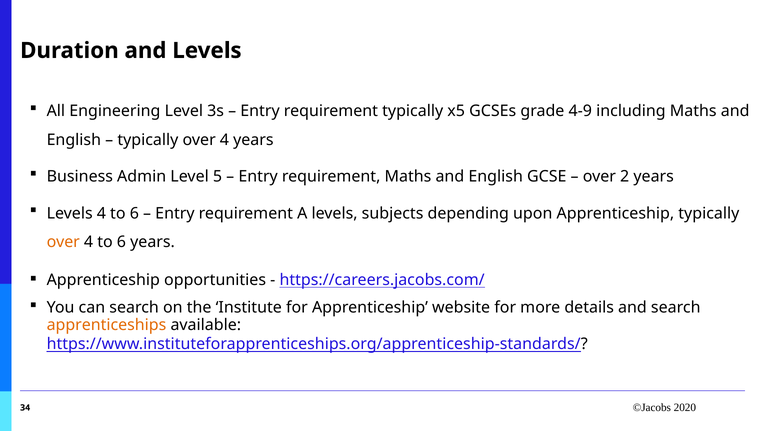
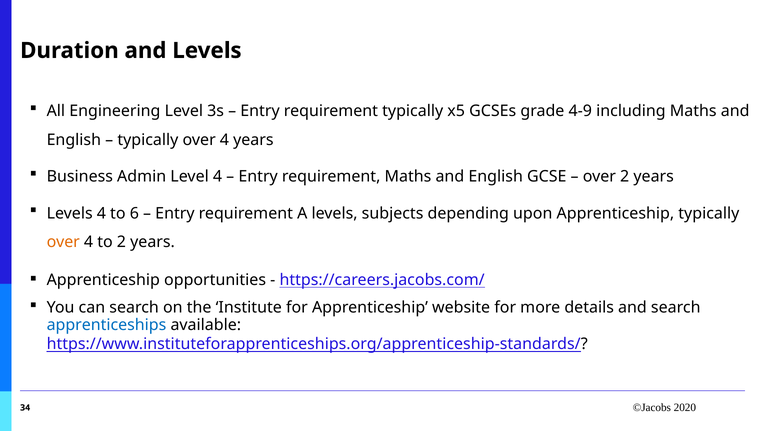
Level 5: 5 -> 4
6 at (121, 242): 6 -> 2
apprenticeships colour: orange -> blue
